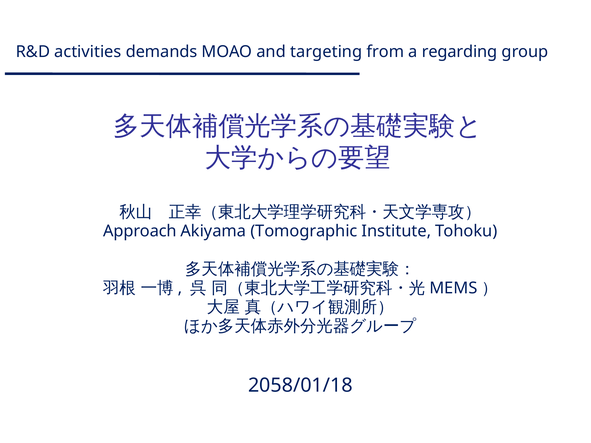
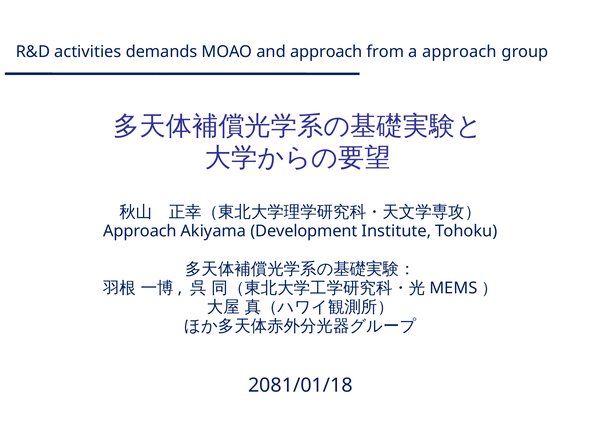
and targeting: targeting -> approach
a regarding: regarding -> approach
Tomographic: Tomographic -> Development
2058/01/18: 2058/01/18 -> 2081/01/18
